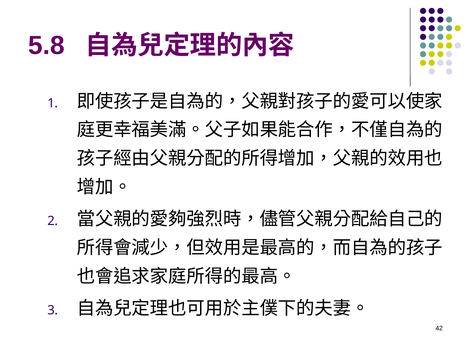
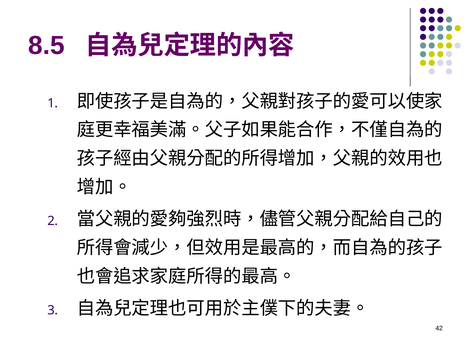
5.8: 5.8 -> 8.5
